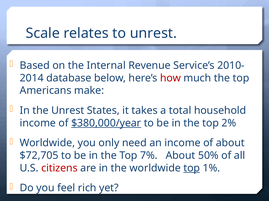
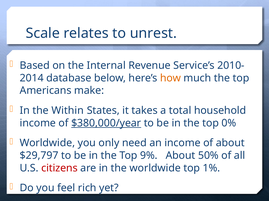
how colour: red -> orange
the Unrest: Unrest -> Within
2%: 2% -> 0%
$72,705: $72,705 -> $29,797
7%: 7% -> 9%
top at (192, 169) underline: present -> none
